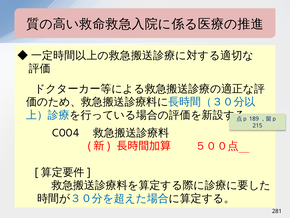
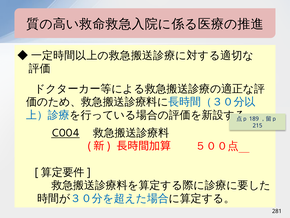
C004 underline: none -> present
